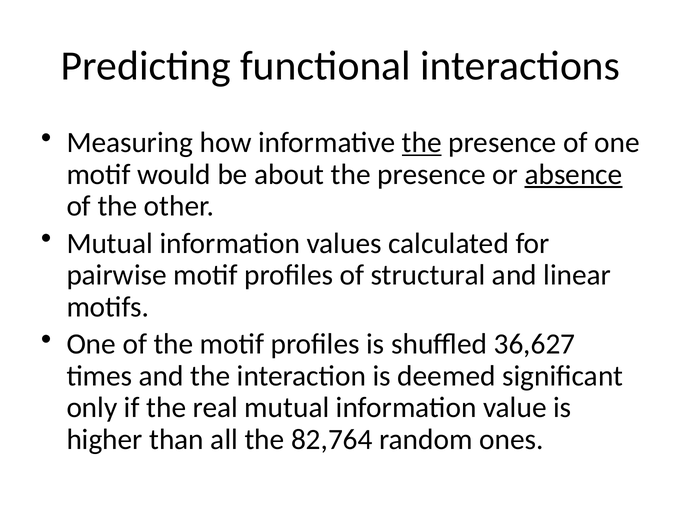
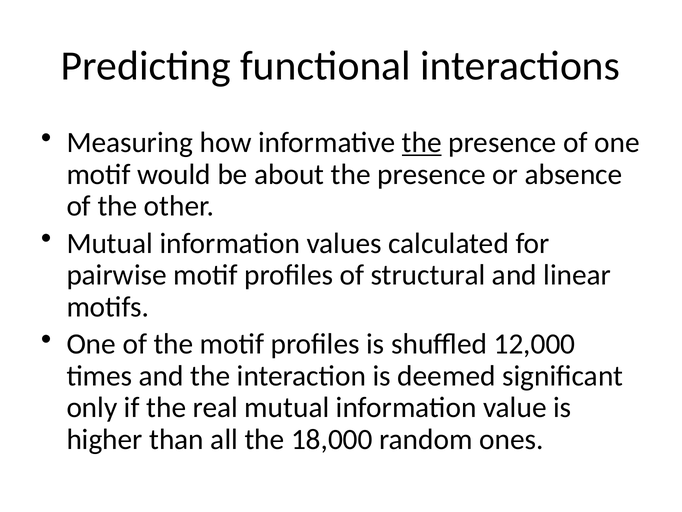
absence underline: present -> none
36,627: 36,627 -> 12,000
82,764: 82,764 -> 18,000
